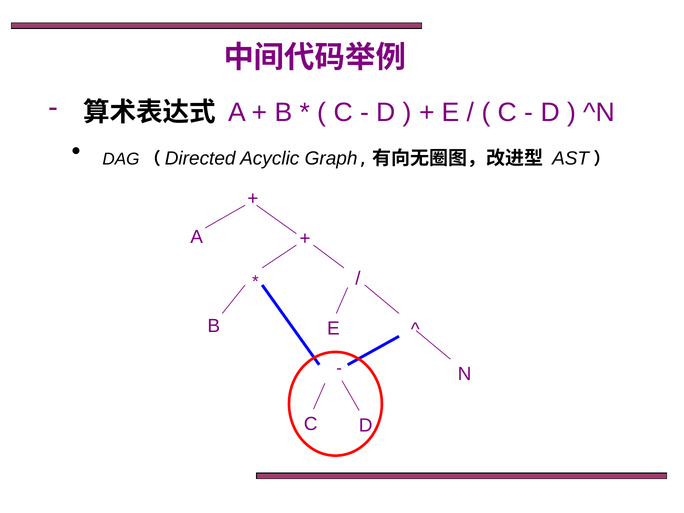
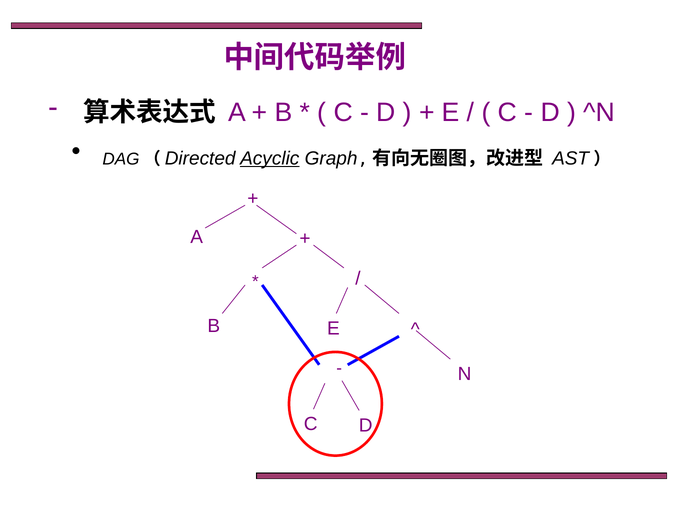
Acyclic underline: none -> present
